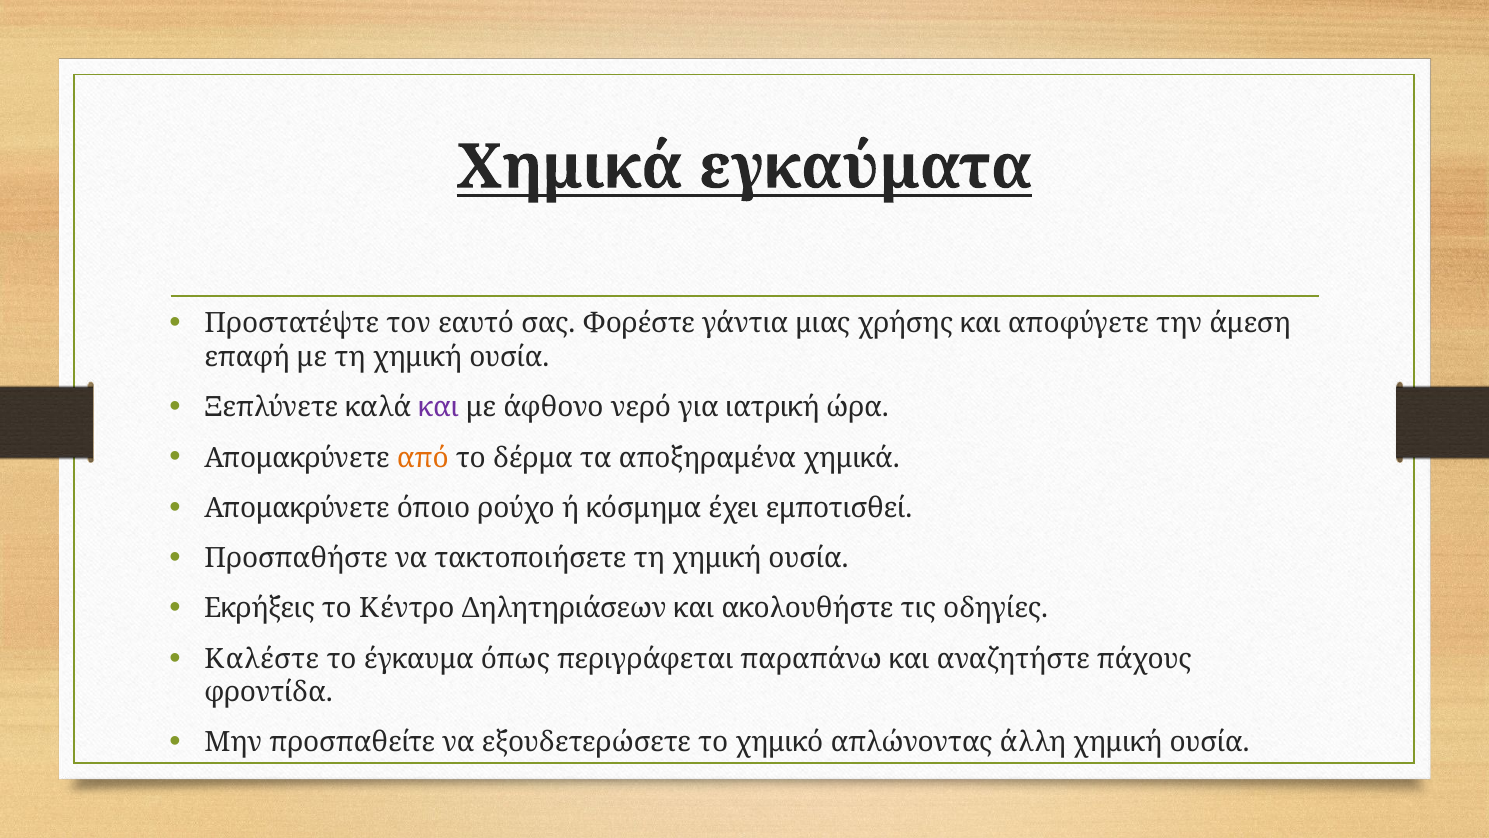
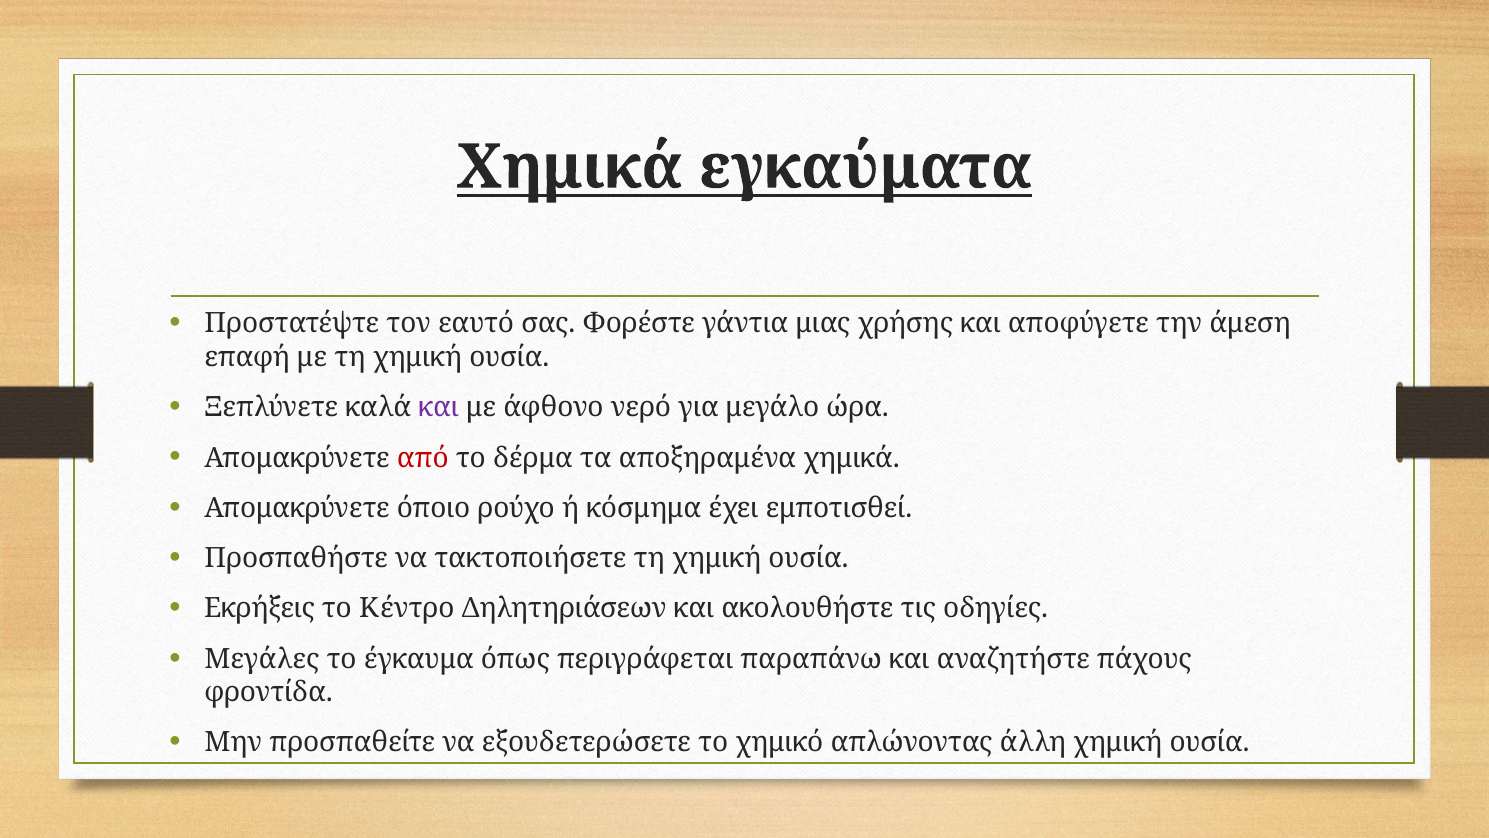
ιατρική: ιατρική -> μεγάλο
από colour: orange -> red
Καλέστε: Καλέστε -> Μεγάλες
